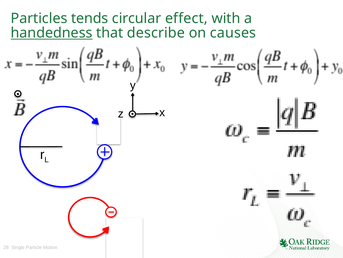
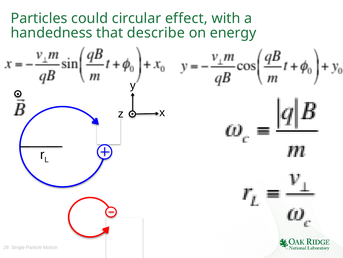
tends: tends -> could
handedness underline: present -> none
causes: causes -> energy
